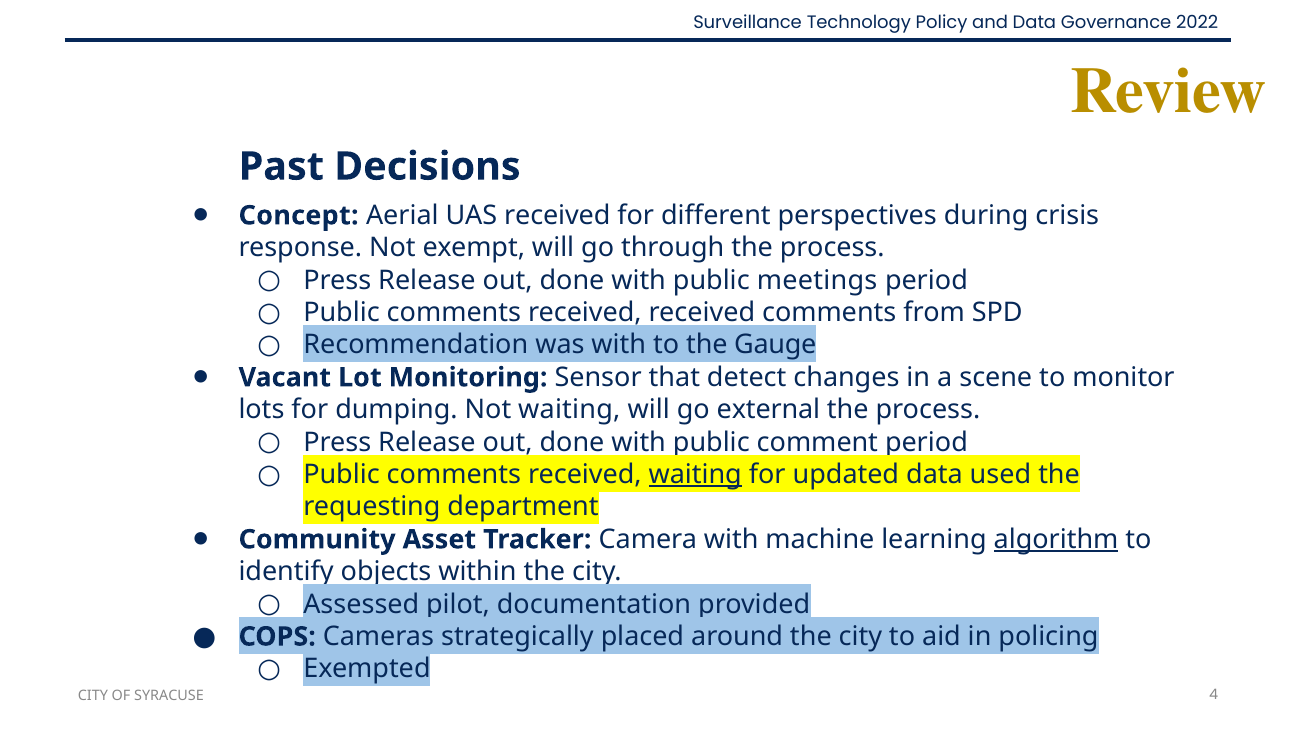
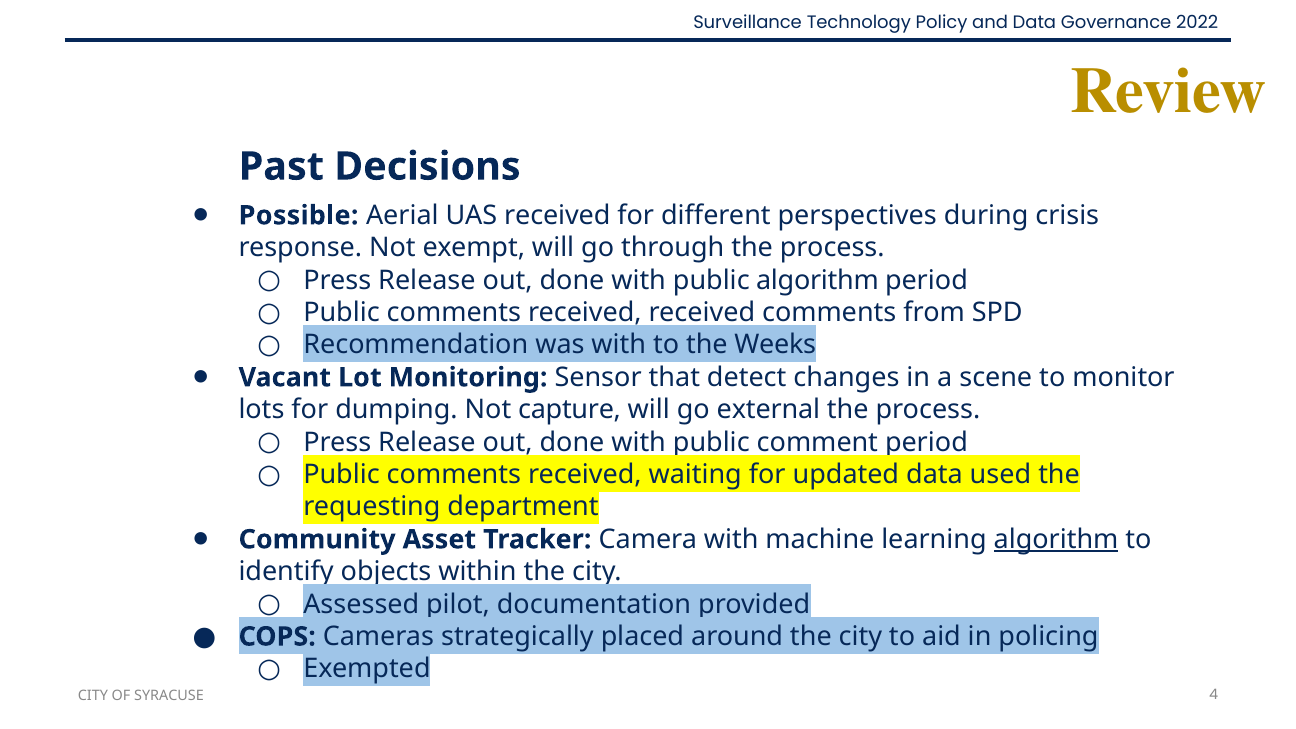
Concept: Concept -> Possible
public meetings: meetings -> algorithm
Gauge: Gauge -> Weeks
Not waiting: waiting -> capture
waiting at (695, 475) underline: present -> none
